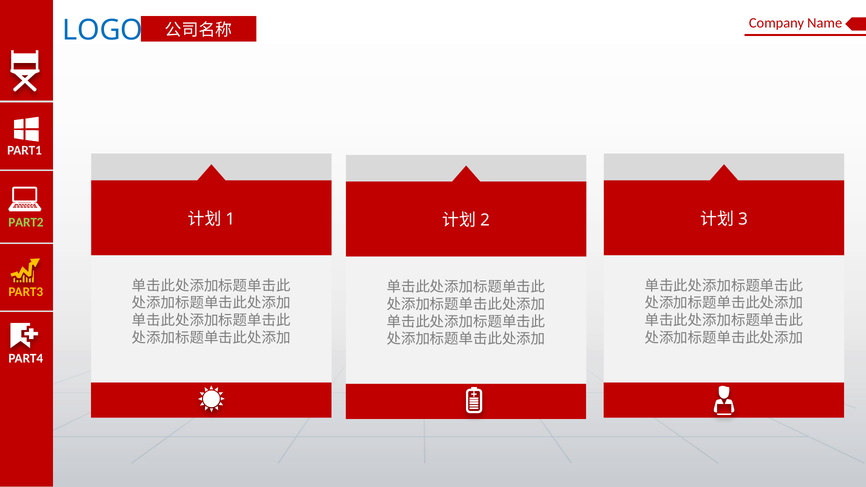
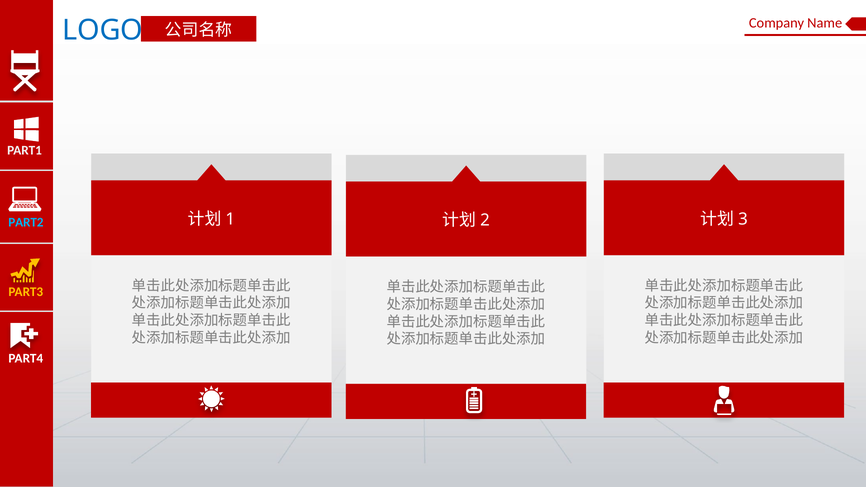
PART2 colour: light green -> light blue
